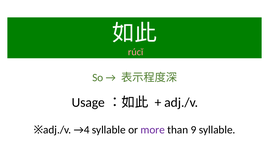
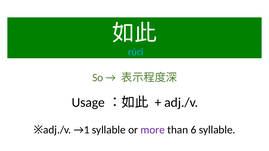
rúcǐ colour: pink -> light blue
→4: →4 -> →1
9: 9 -> 6
